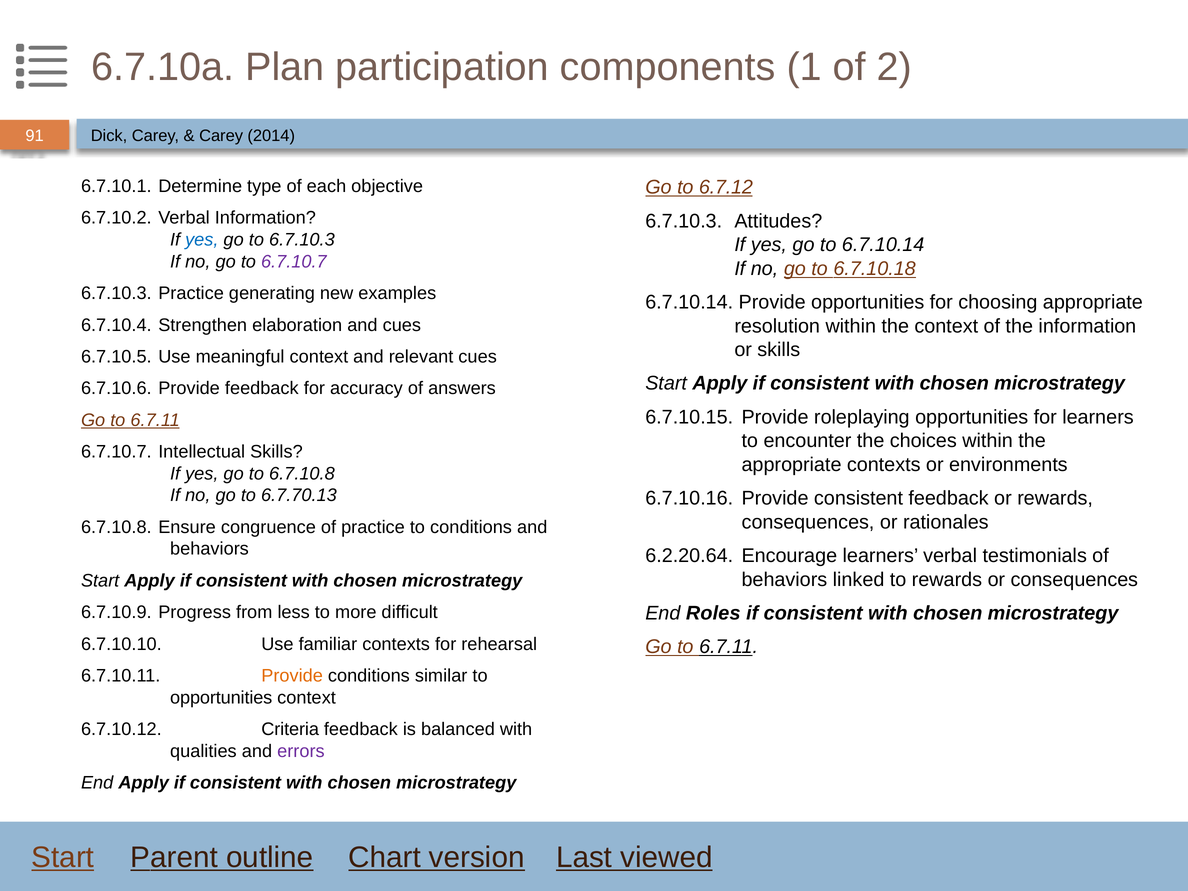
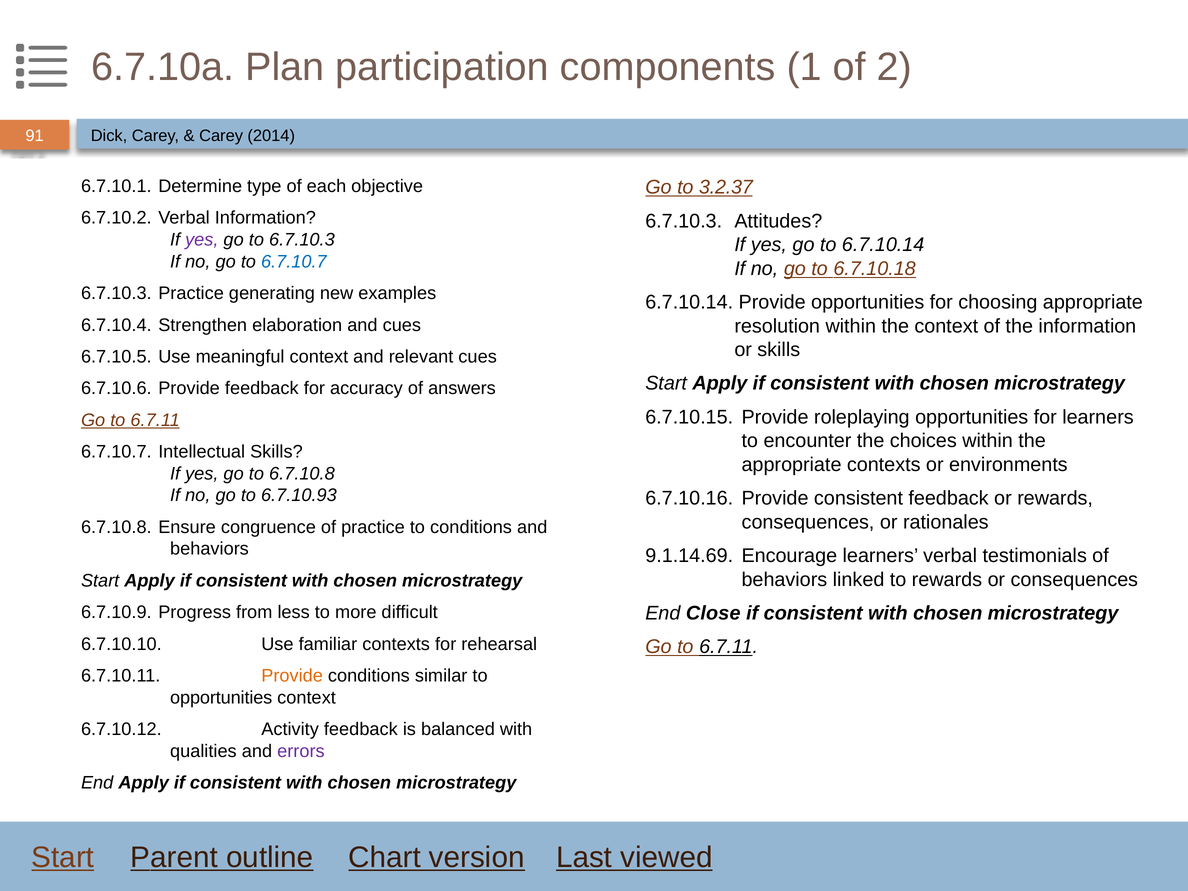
6.7.12: 6.7.12 -> 3.2.37
yes at (202, 240) colour: blue -> purple
6.7.10.7 at (294, 262) colour: purple -> blue
6.7.70.13: 6.7.70.13 -> 6.7.10.93
6.2.20.64: 6.2.20.64 -> 9.1.14.69
Roles: Roles -> Close
Criteria: Criteria -> Activity
